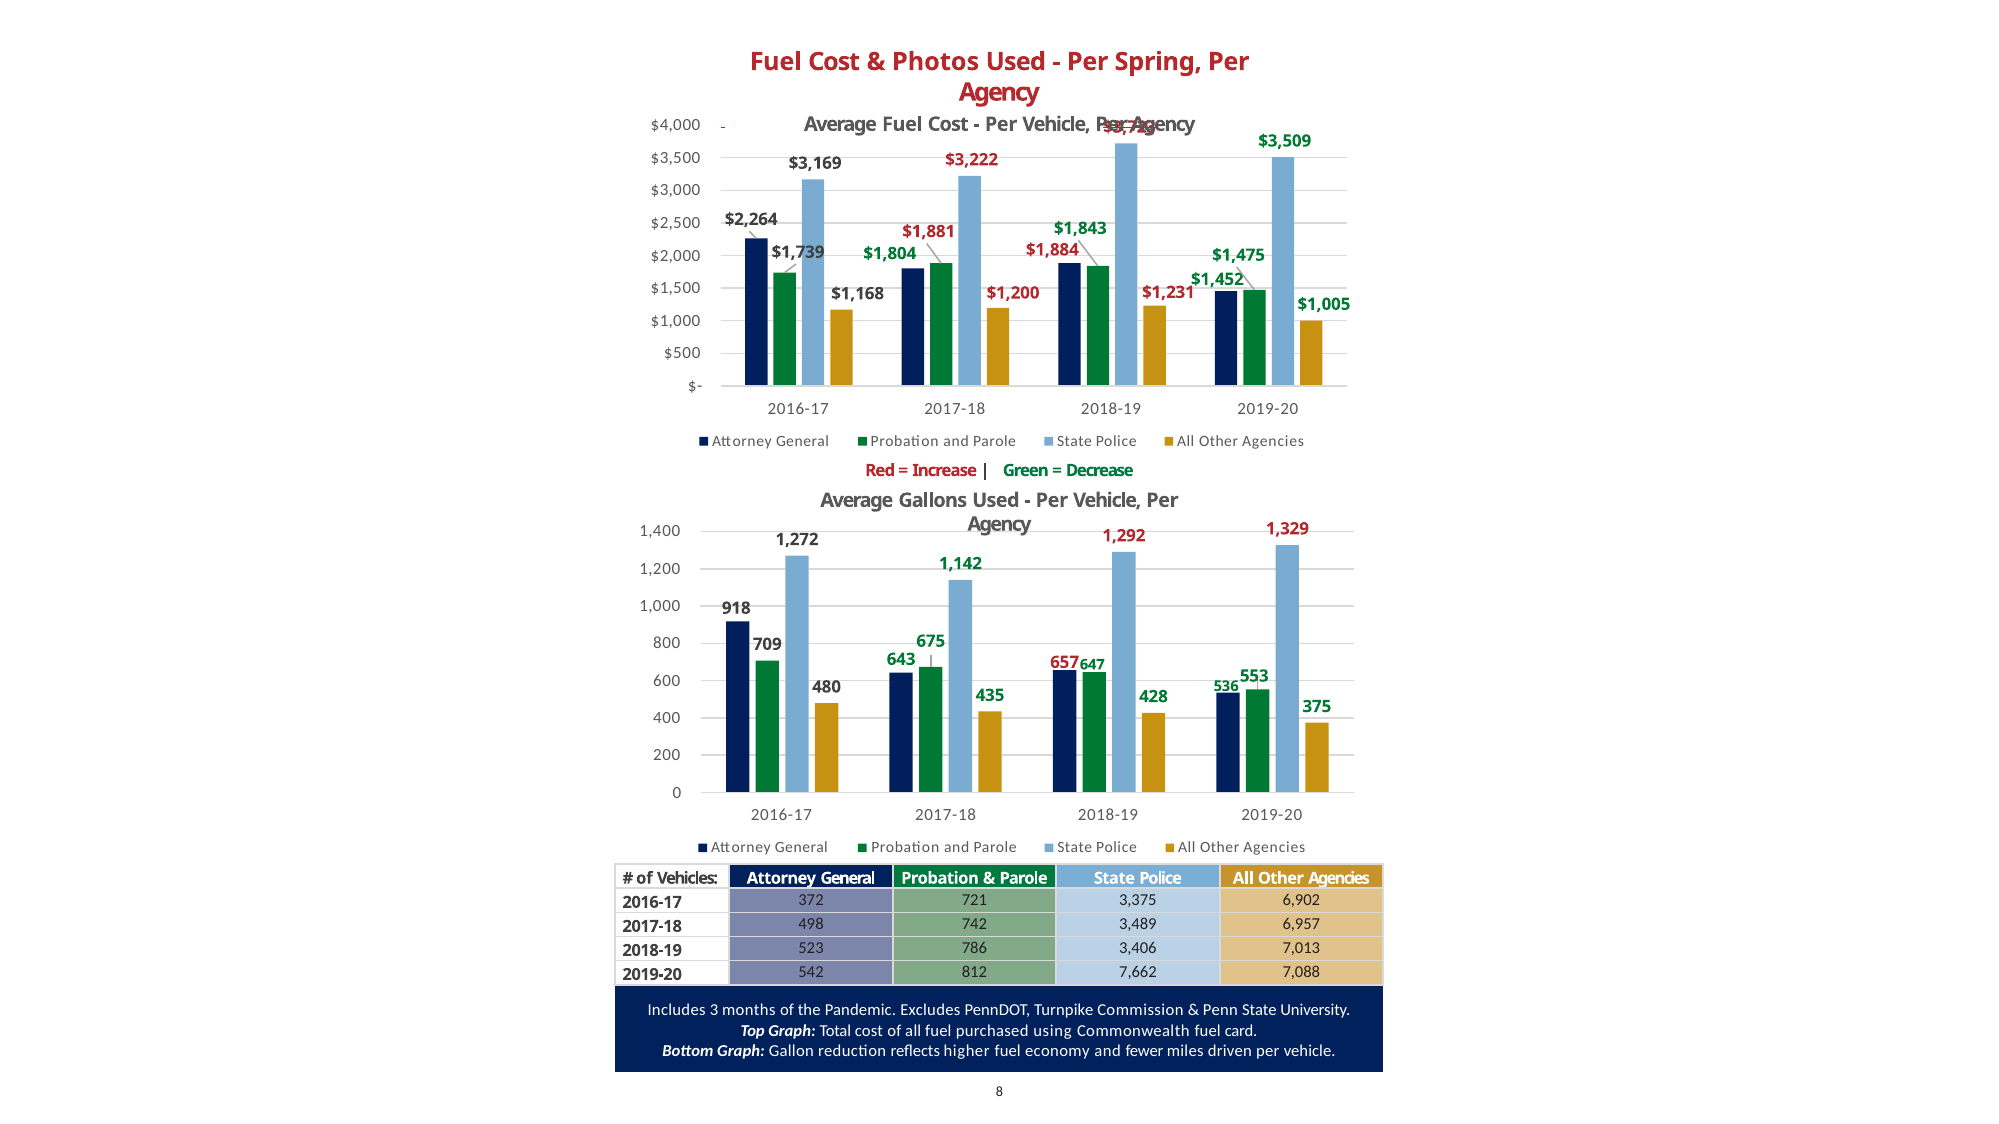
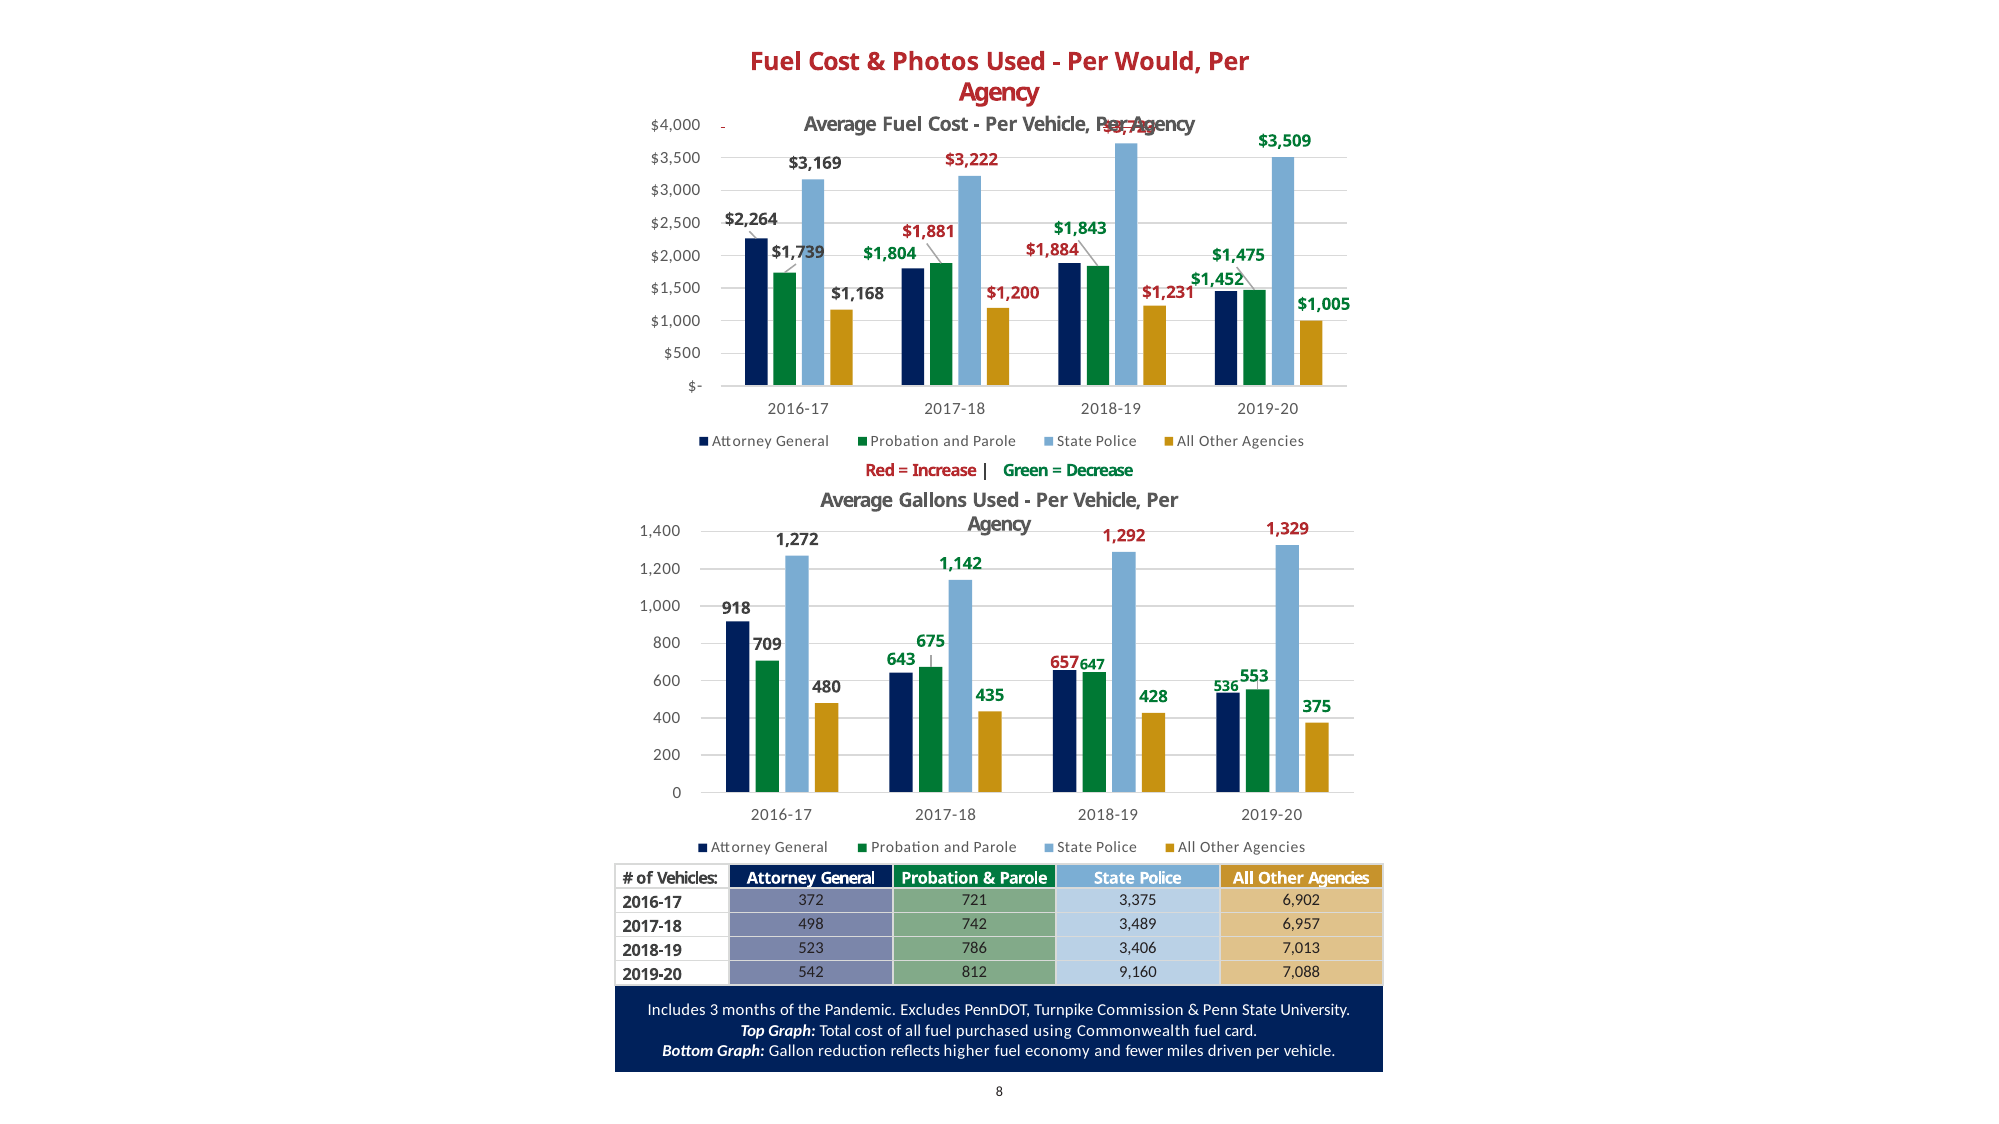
Spring: Spring -> Would
7,662: 7,662 -> 9,160
